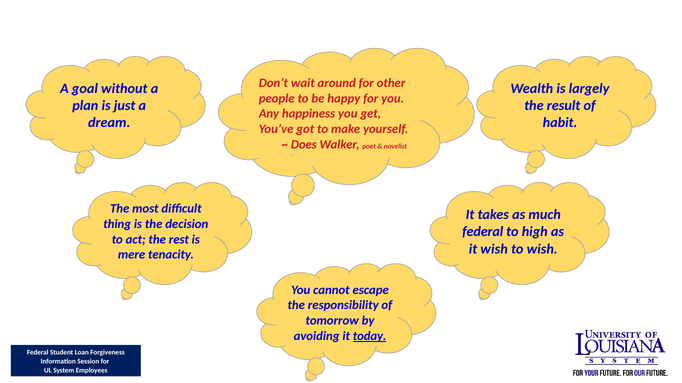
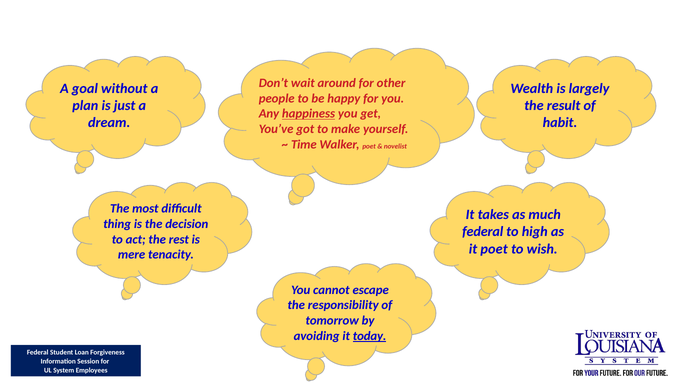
happiness underline: none -> present
Does: Does -> Time
it wish: wish -> poet
